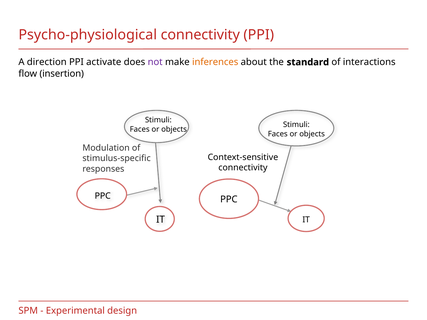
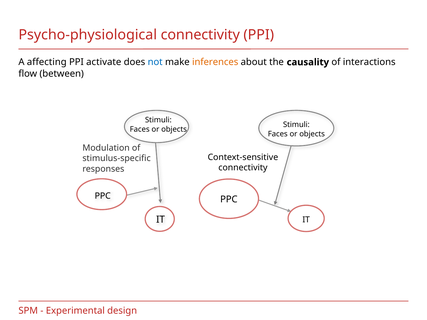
direction: direction -> affecting
not colour: purple -> blue
standard: standard -> causality
insertion: insertion -> between
